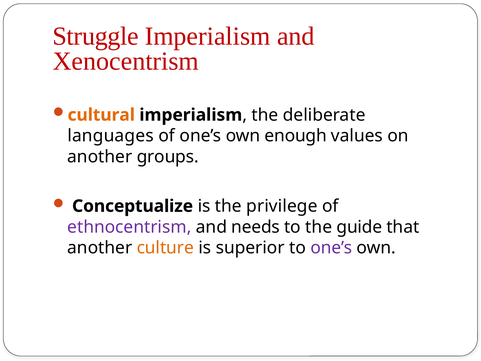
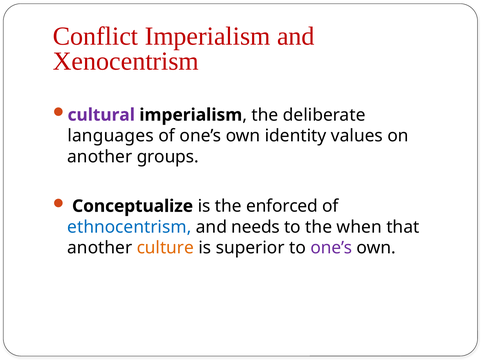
Struggle: Struggle -> Conflict
cultural colour: orange -> purple
enough: enough -> identity
privilege: privilege -> enforced
ethnocentrism colour: purple -> blue
guide: guide -> when
